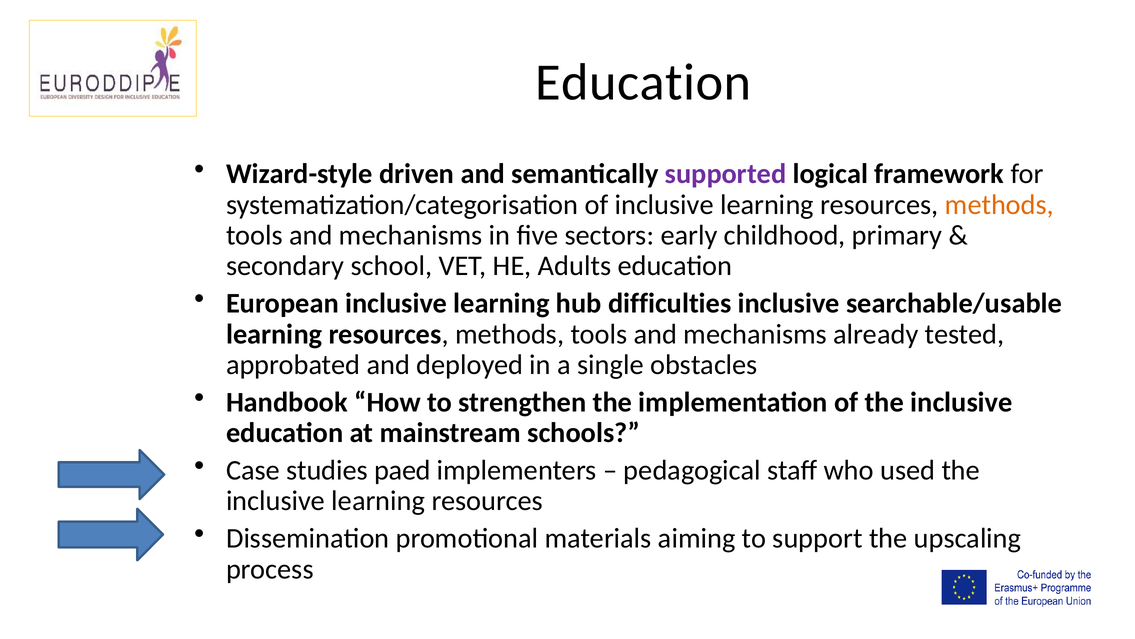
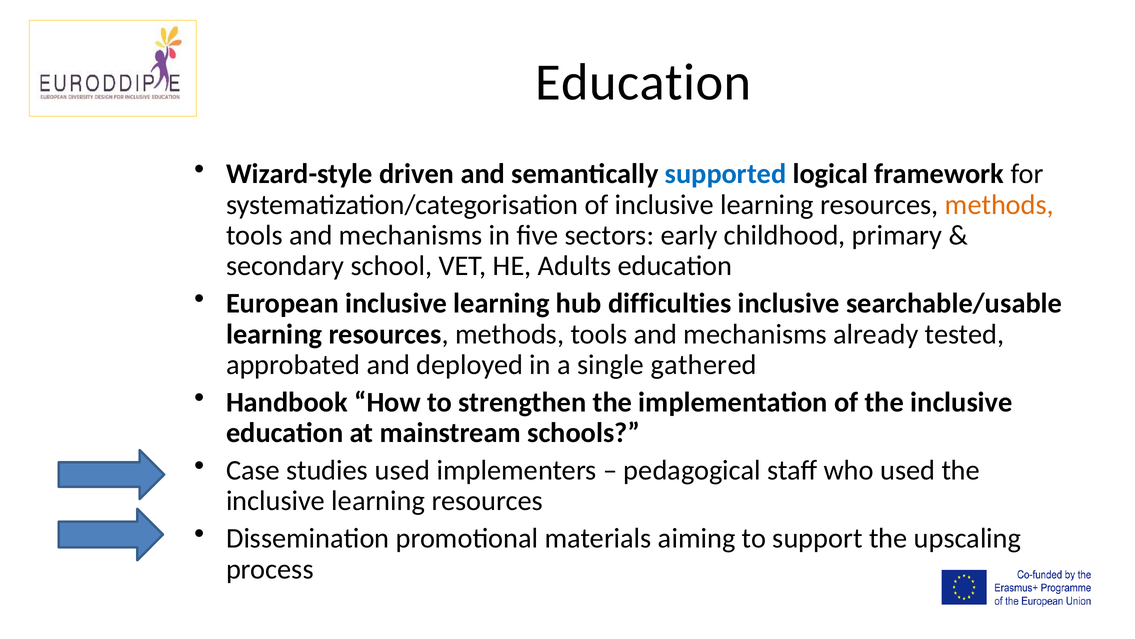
supported colour: purple -> blue
obstacles: obstacles -> gathered
studies paed: paed -> used
